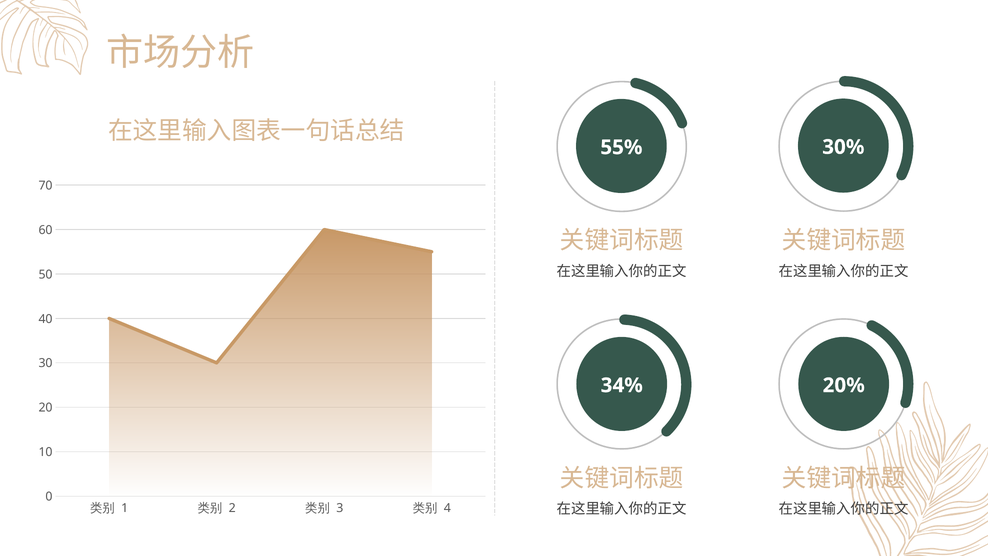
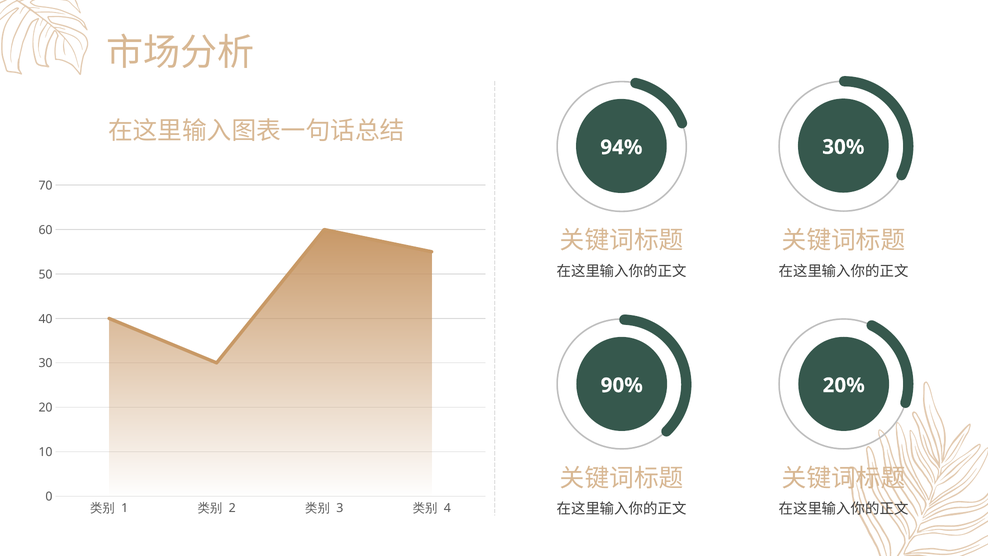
55%: 55% -> 94%
34%: 34% -> 90%
